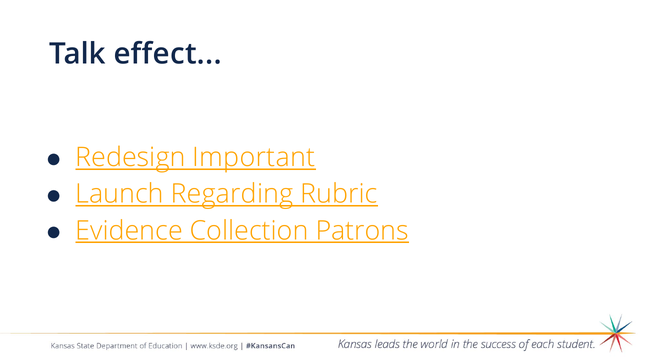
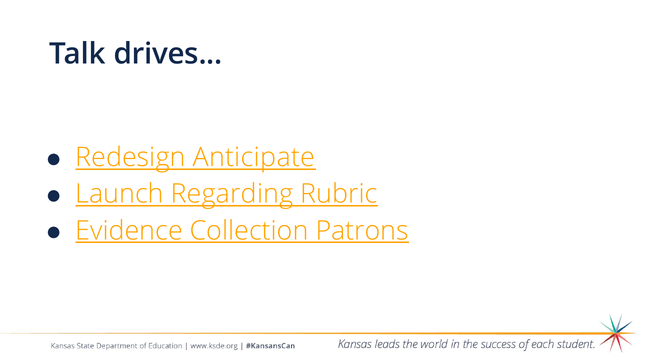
effect: effect -> drives
Important: Important -> Anticipate
